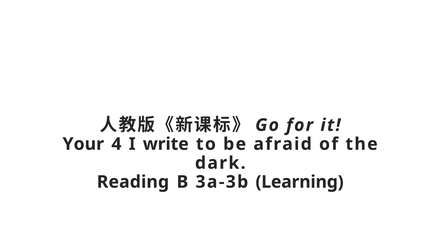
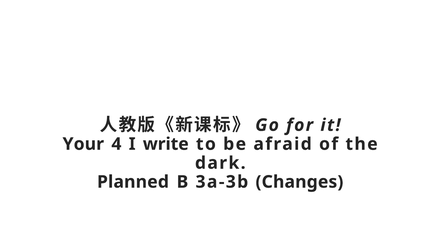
Reading: Reading -> Planned
Learning: Learning -> Changes
